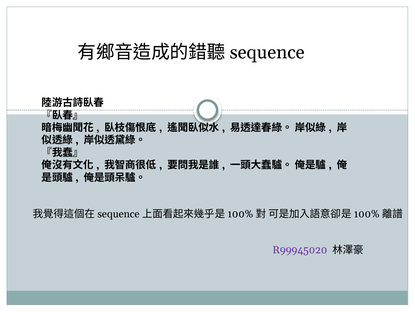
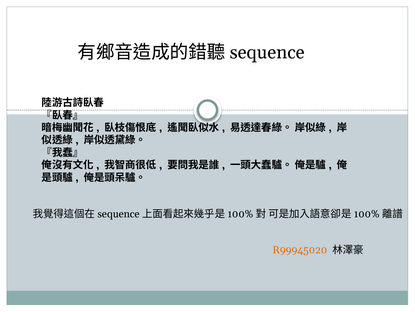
R99945020 colour: purple -> orange
